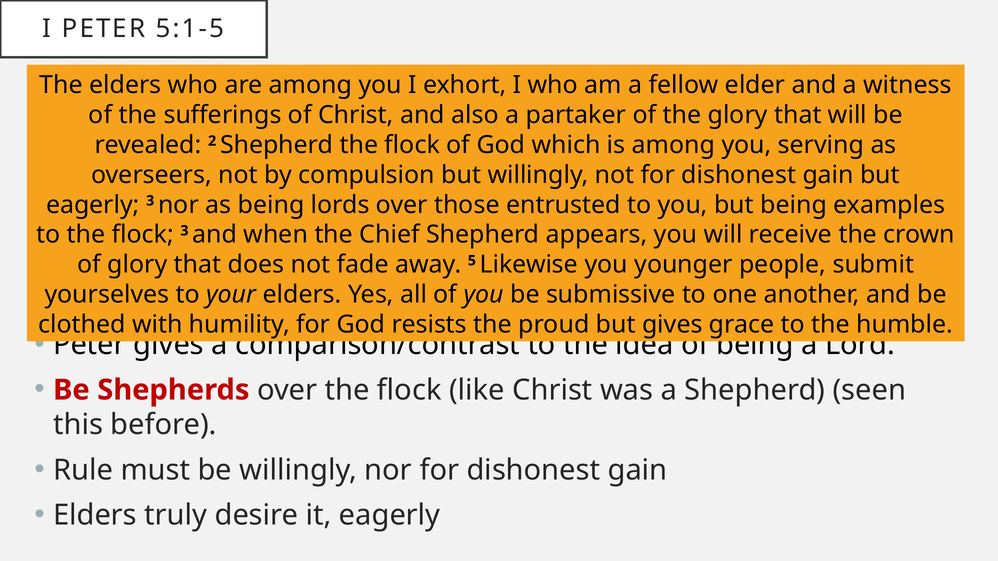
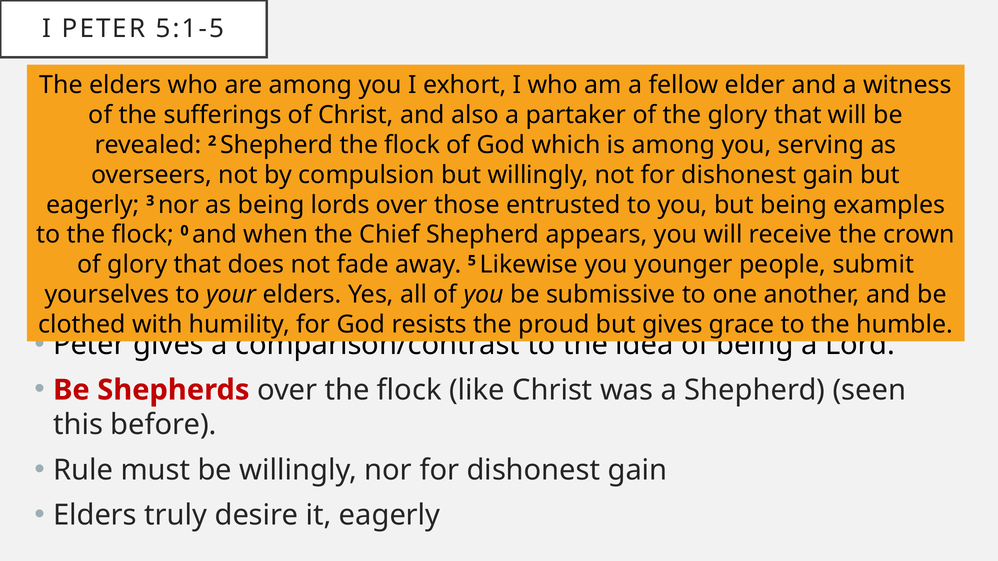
flock 3: 3 -> 0
